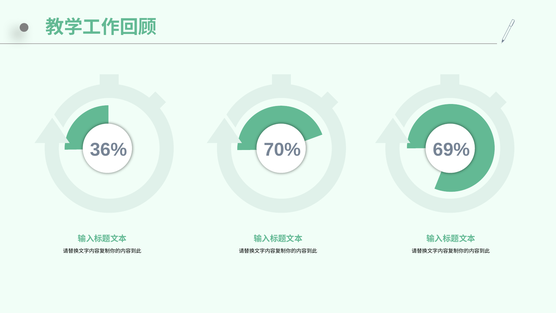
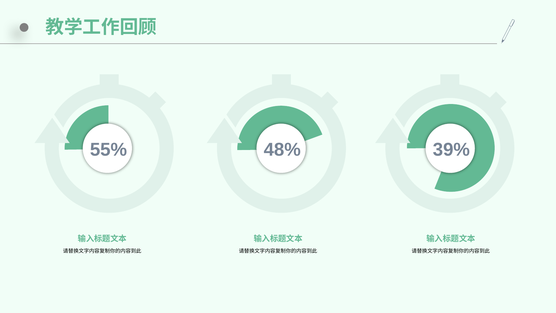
36%: 36% -> 55%
70%: 70% -> 48%
69%: 69% -> 39%
